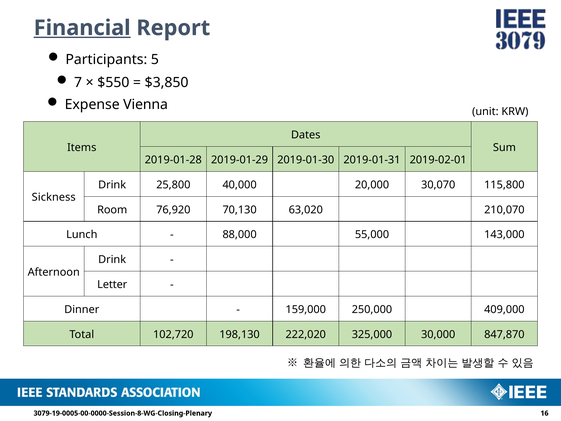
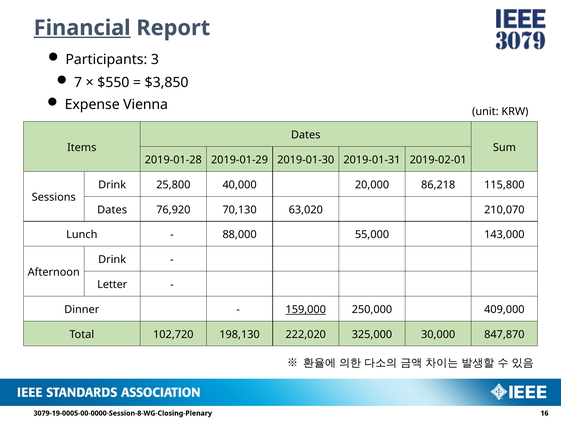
5: 5 -> 3
30,070: 30,070 -> 86,218
Sickness: Sickness -> Sessions
Room at (112, 210): Room -> Dates
159,000 underline: none -> present
